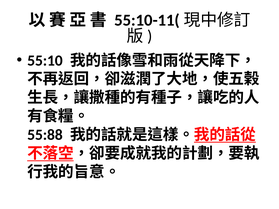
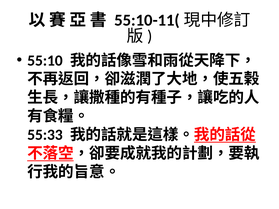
55:88: 55:88 -> 55:33
